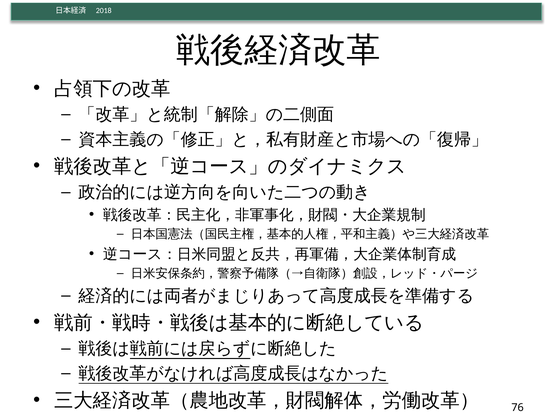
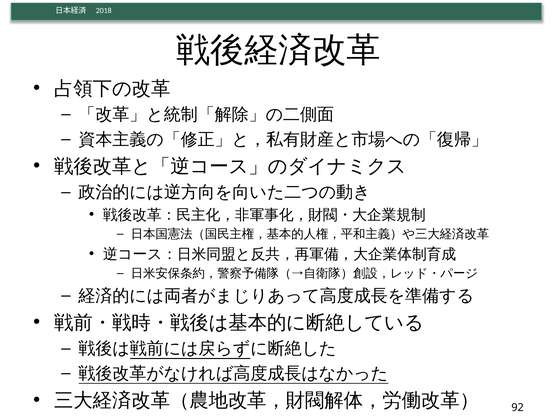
76: 76 -> 92
